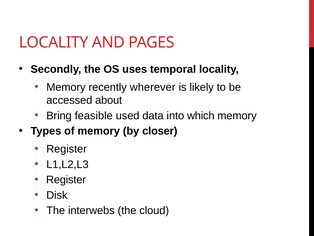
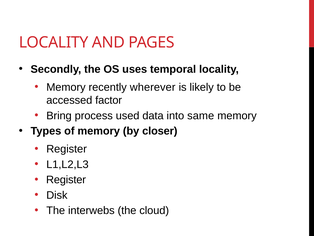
about: about -> factor
feasible: feasible -> process
which: which -> same
